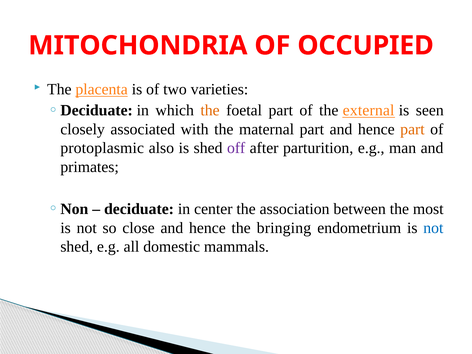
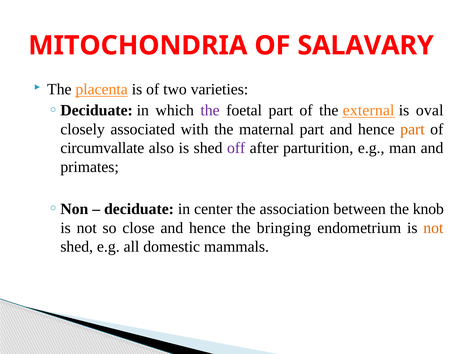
OCCUPIED: OCCUPIED -> SALAVARY
the at (210, 110) colour: orange -> purple
seen: seen -> oval
protoplasmic: protoplasmic -> circumvallate
most: most -> knob
not at (433, 228) colour: blue -> orange
